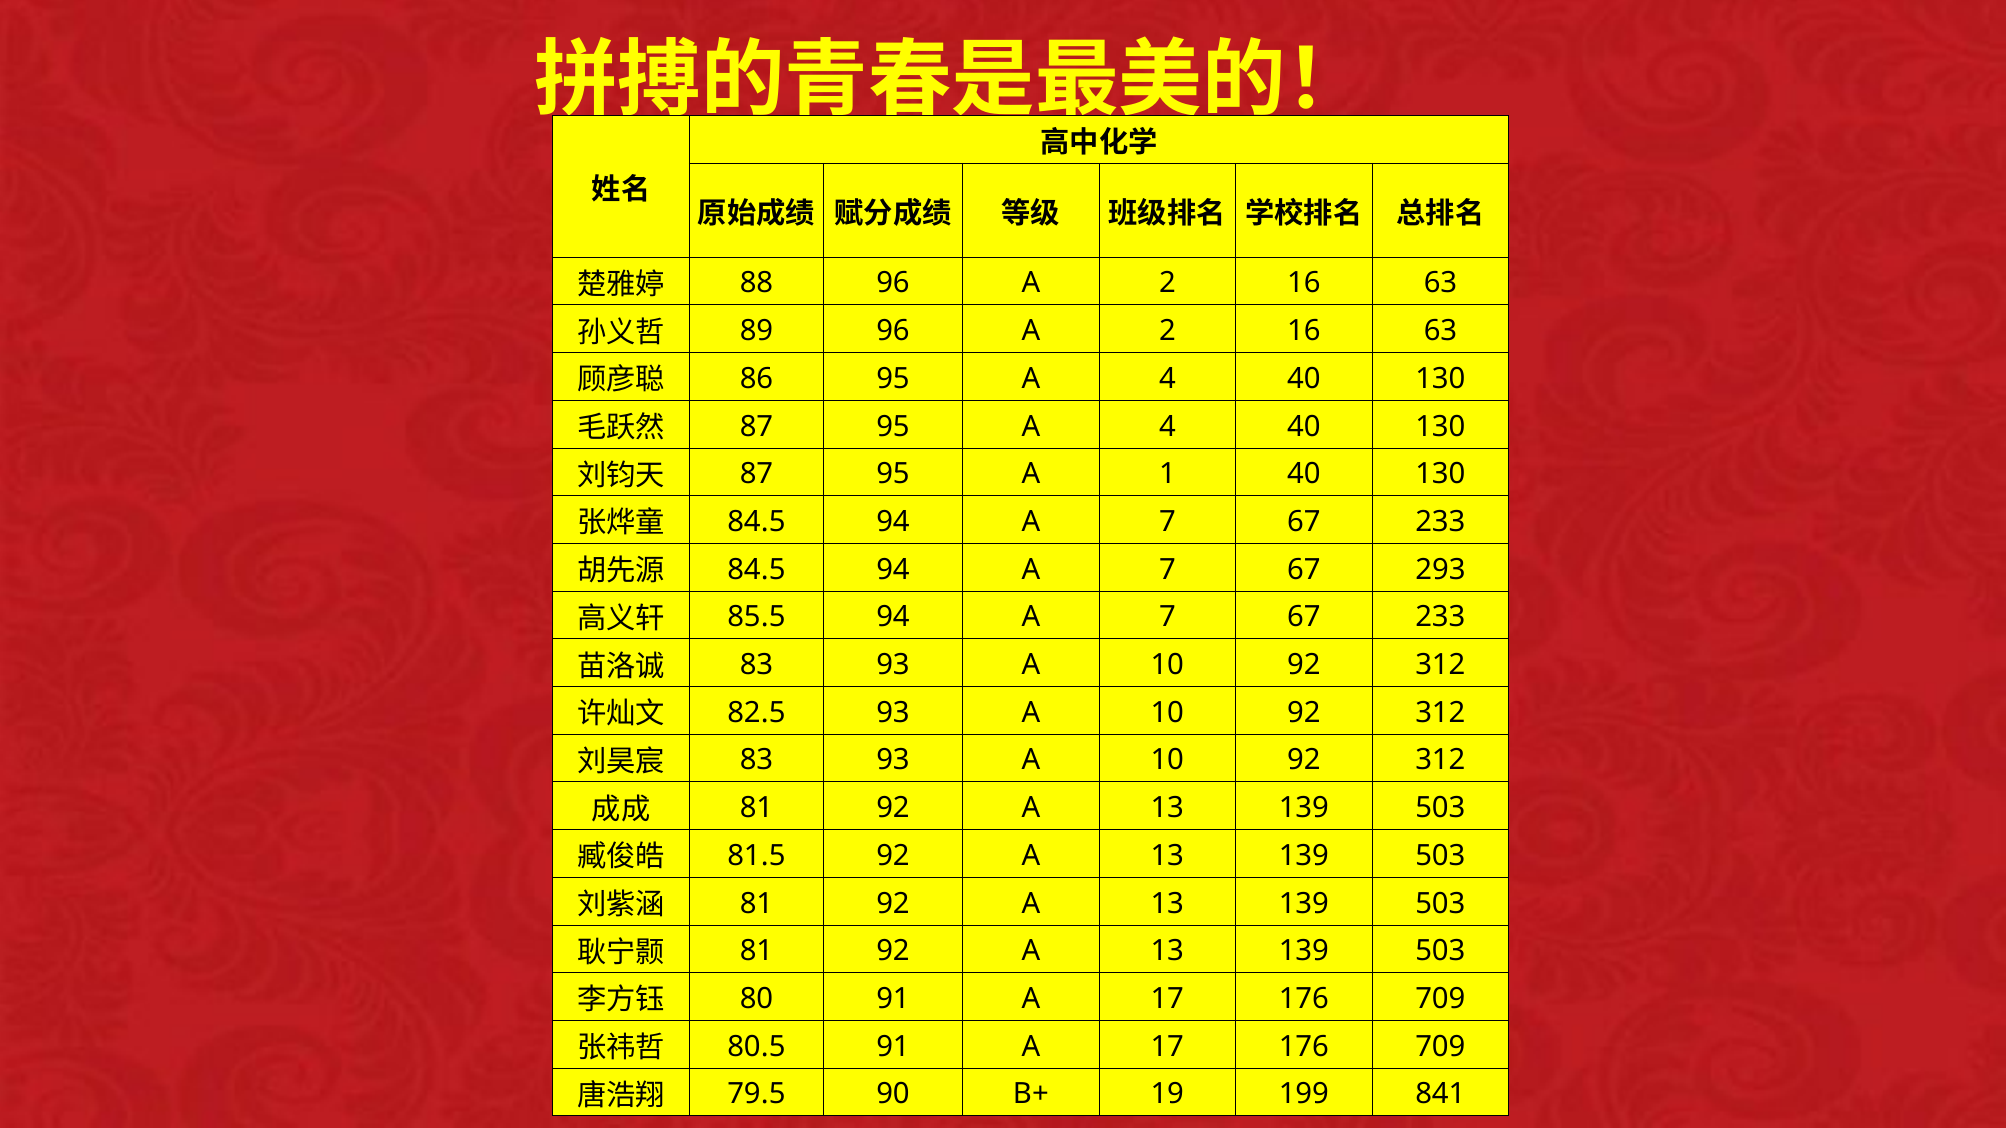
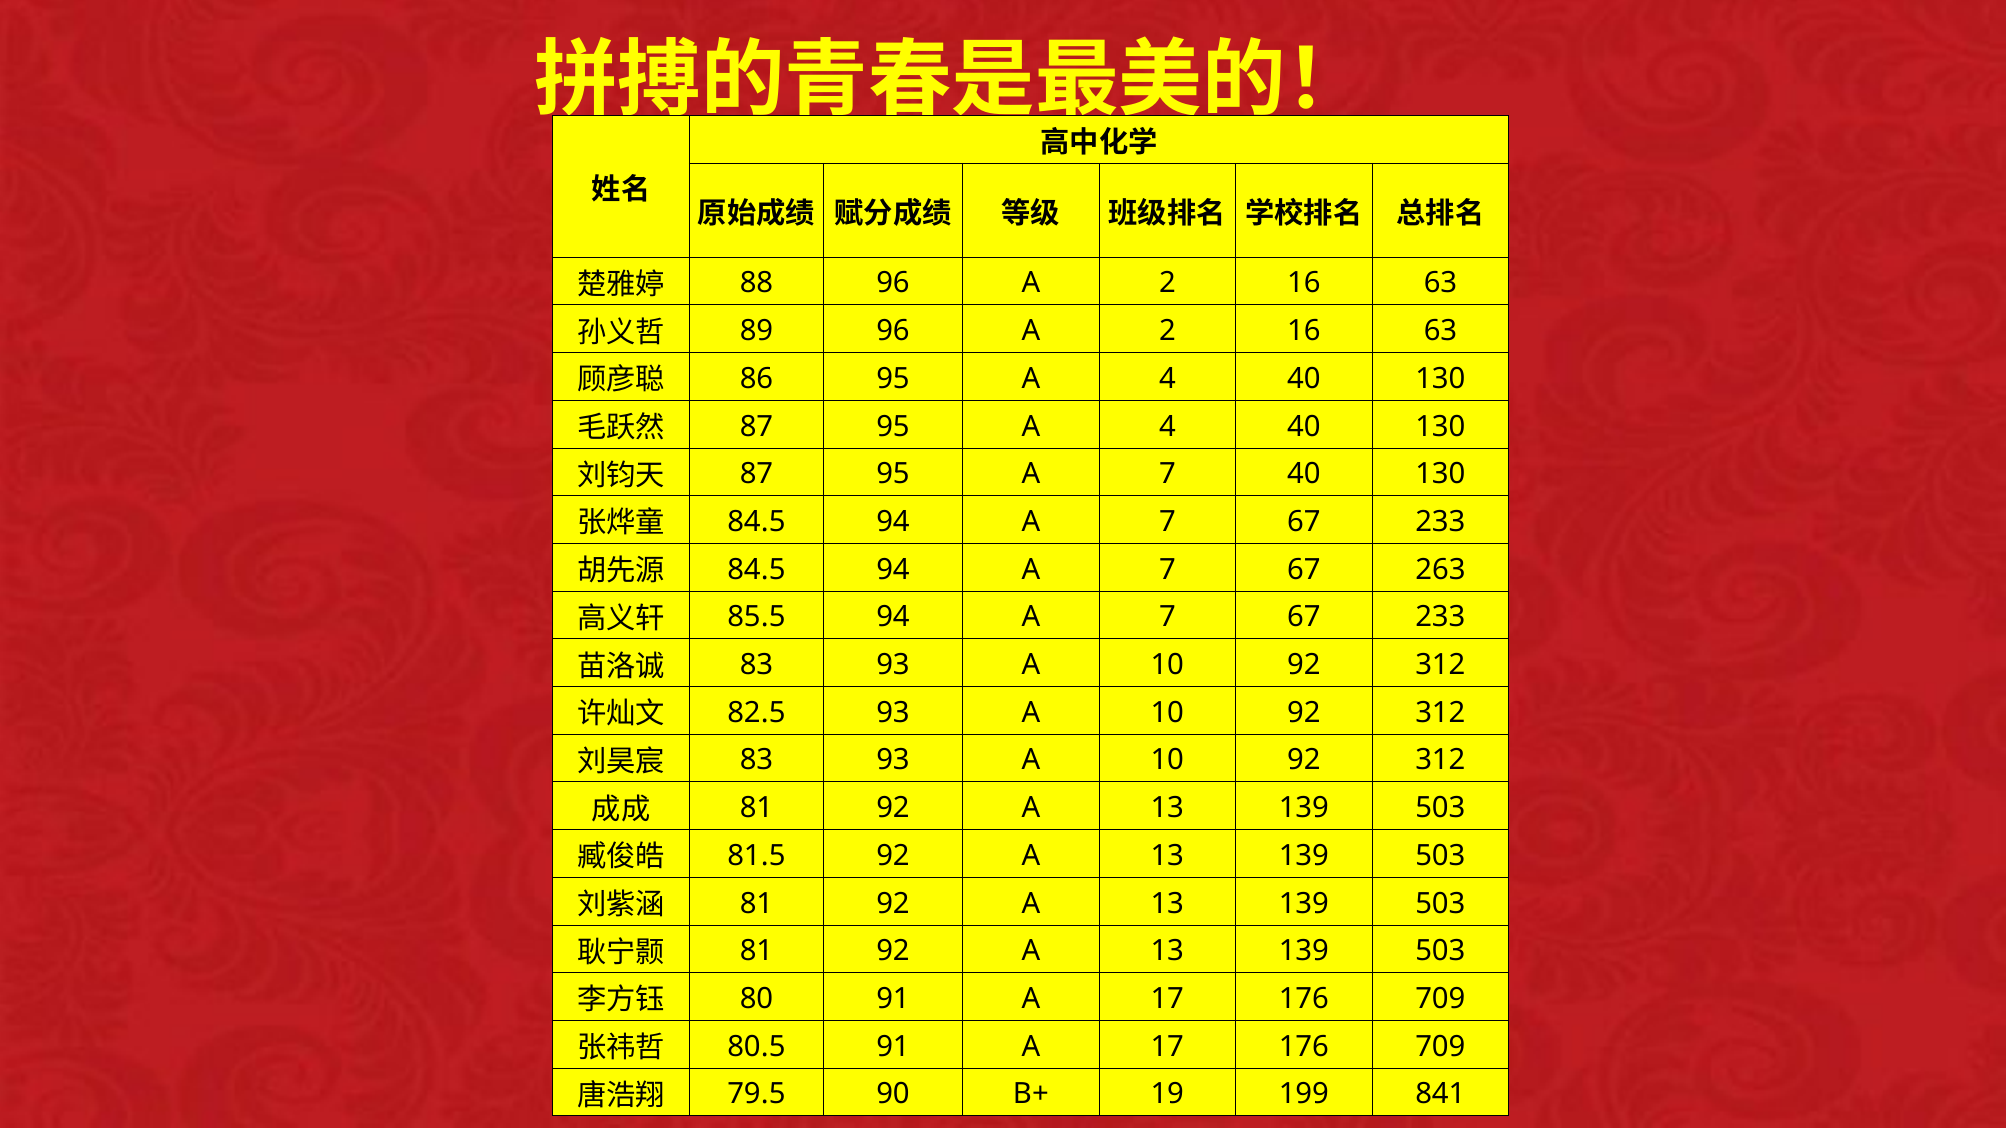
95 A 1: 1 -> 7
293: 293 -> 263
